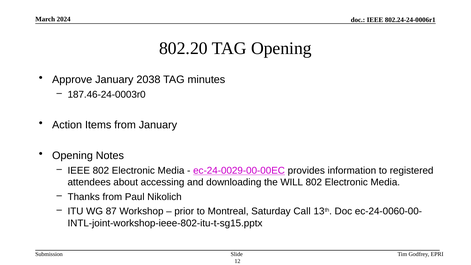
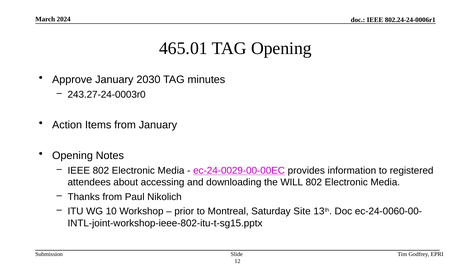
802.20: 802.20 -> 465.01
2038: 2038 -> 2030
187.46-24-0003r0: 187.46-24-0003r0 -> 243.27-24-0003r0
87: 87 -> 10
Call: Call -> Site
